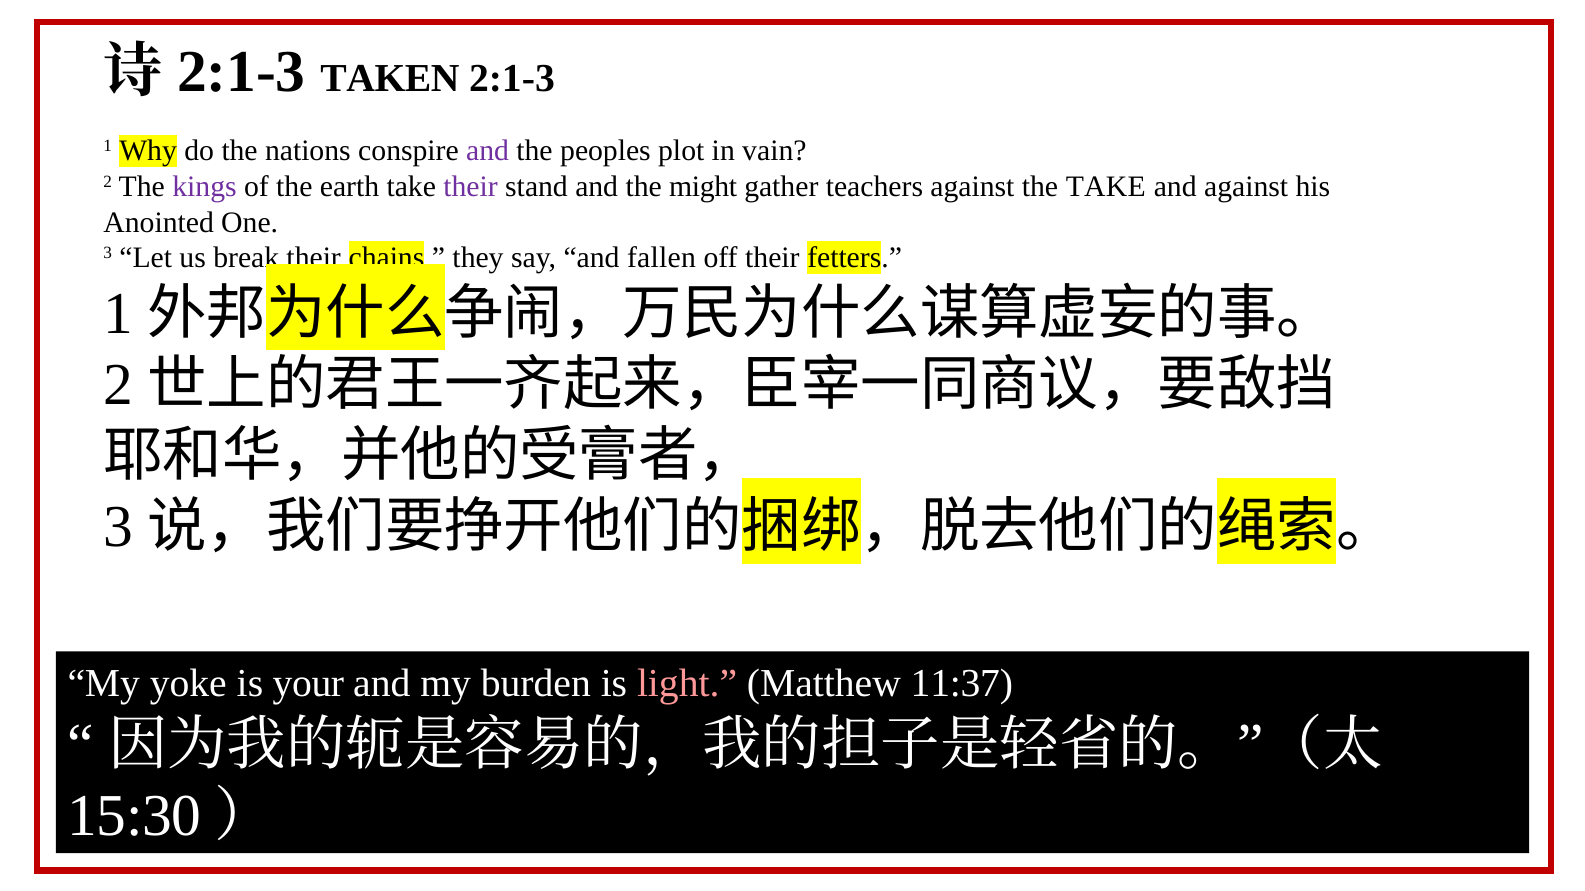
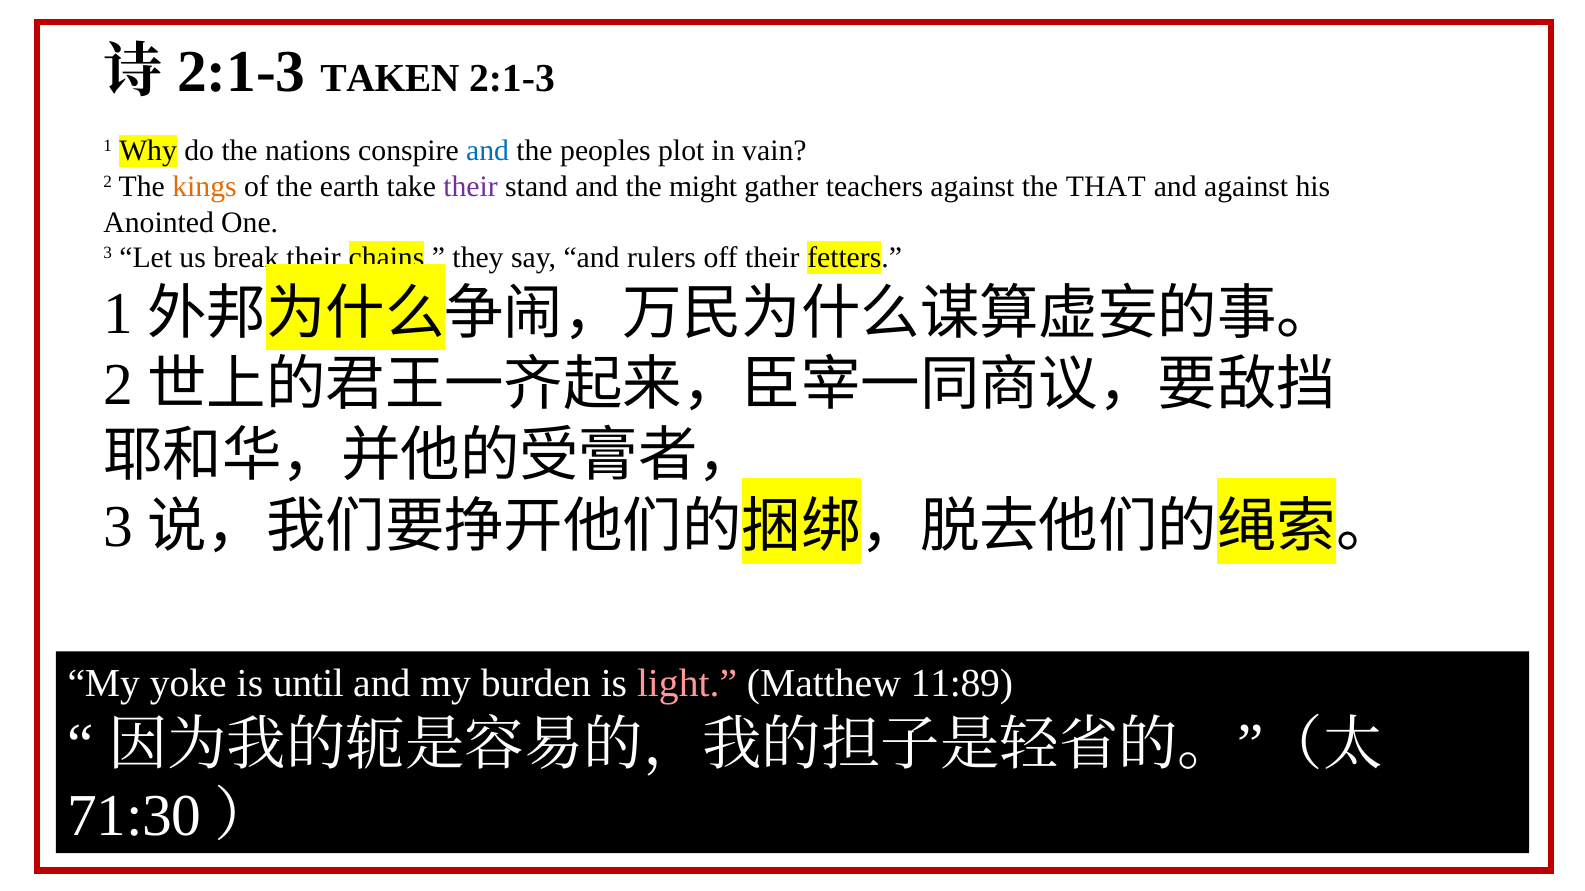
and at (488, 151) colour: purple -> blue
kings colour: purple -> orange
the TAKE: TAKE -> THAT
fallen: fallen -> rulers
your: your -> until
11:37: 11:37 -> 11:89
15:30: 15:30 -> 71:30
